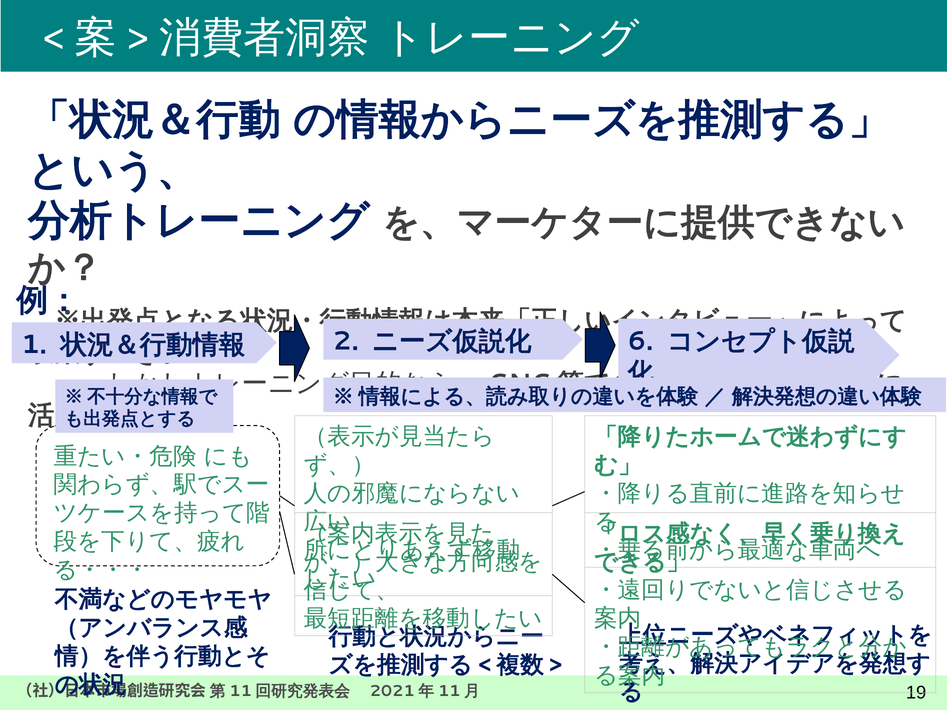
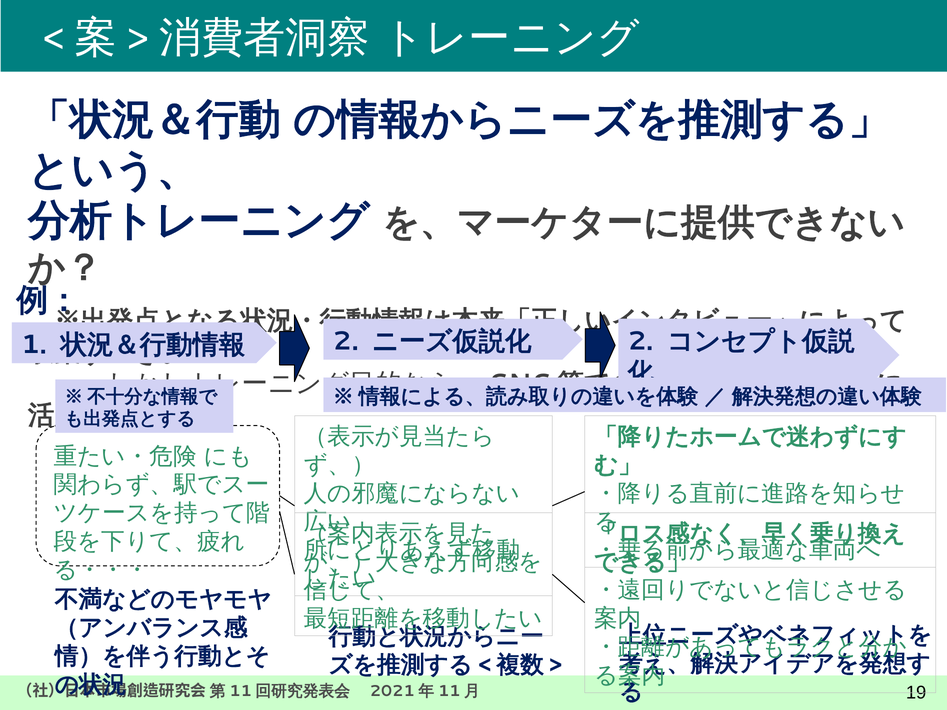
6 at (641, 341): 6 -> 2
